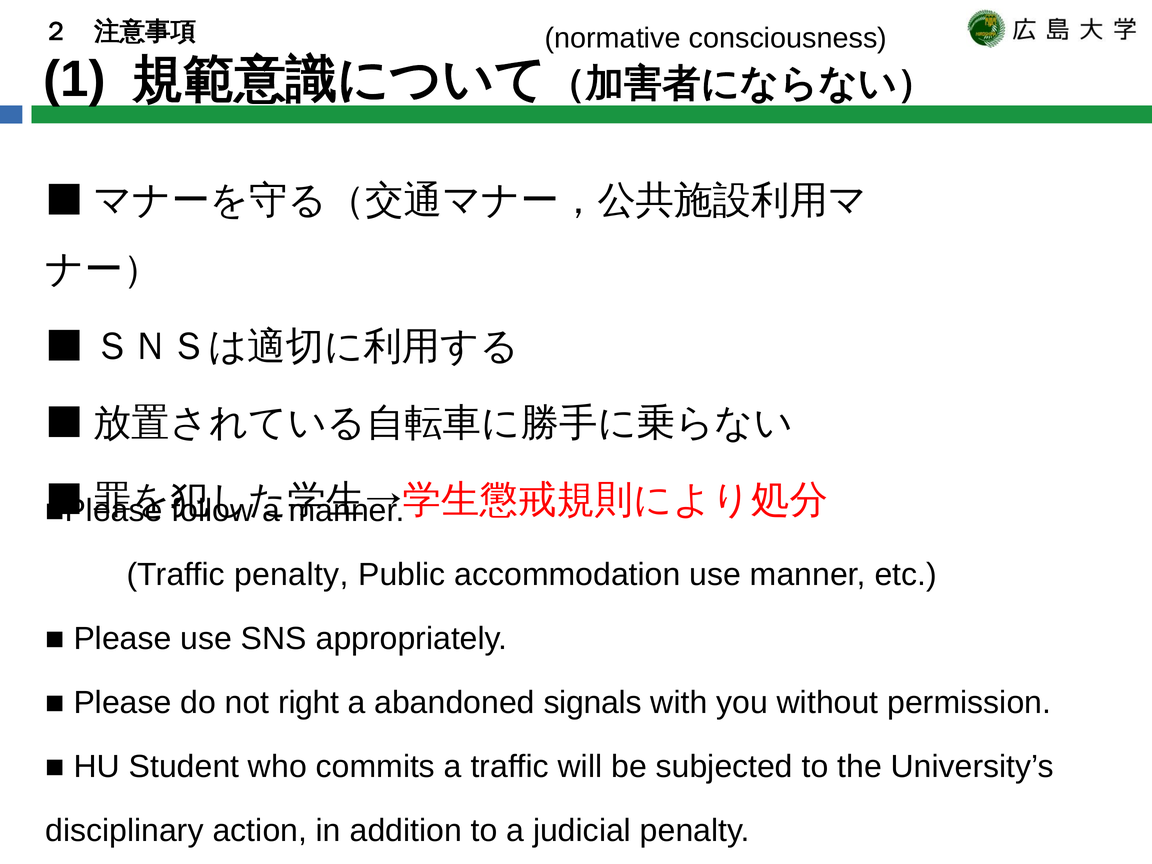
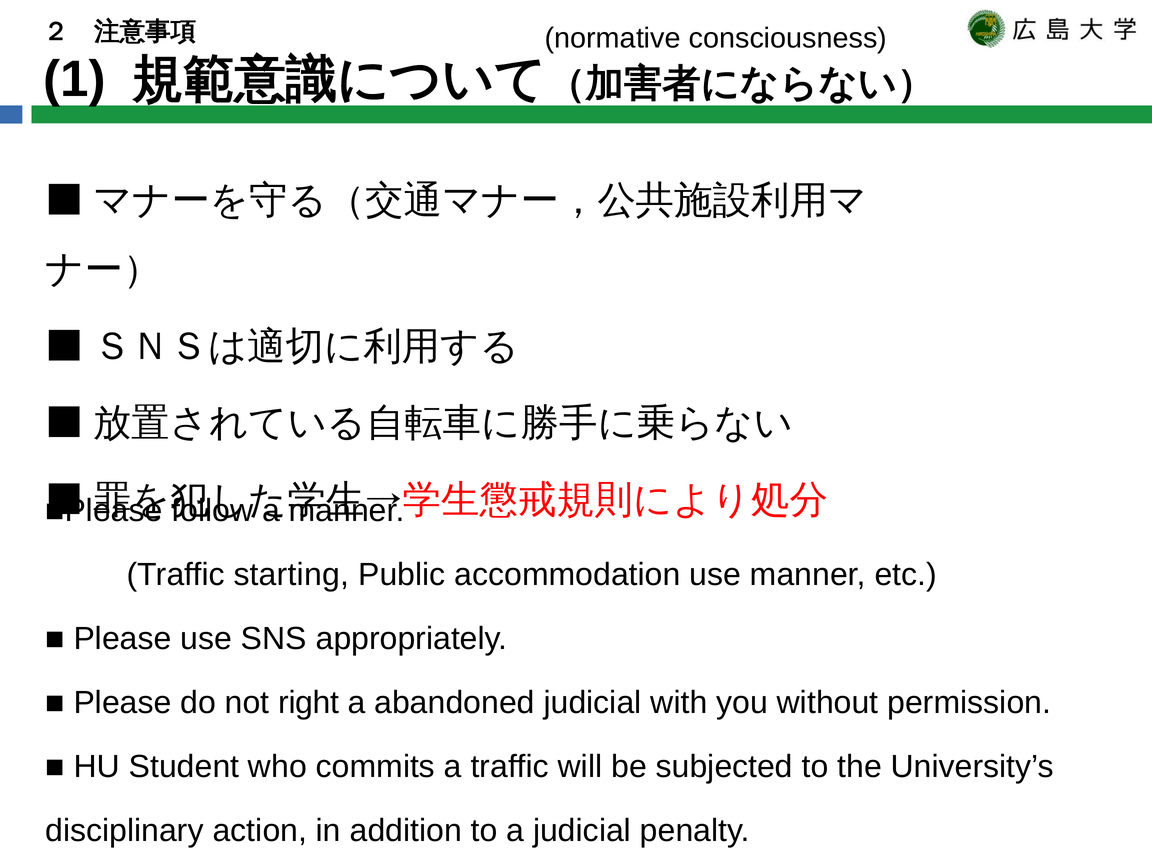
Traffic penalty: penalty -> starting
abandoned signals: signals -> judicial
